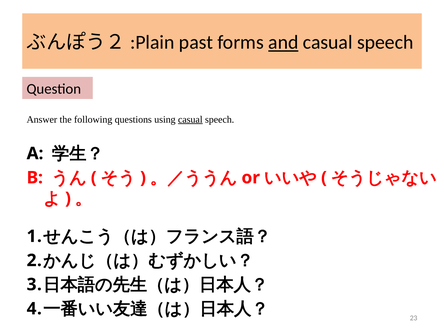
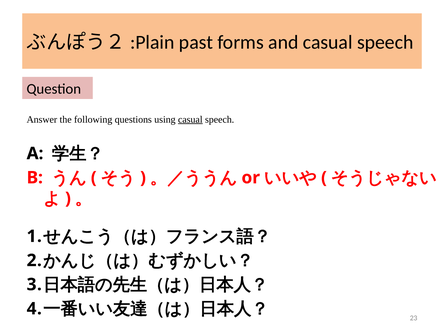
and underline: present -> none
